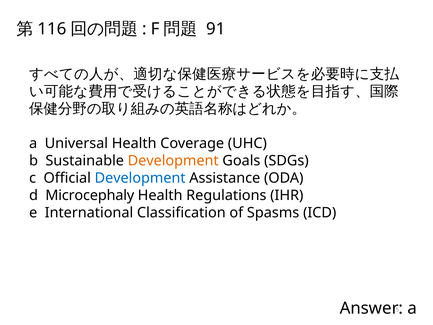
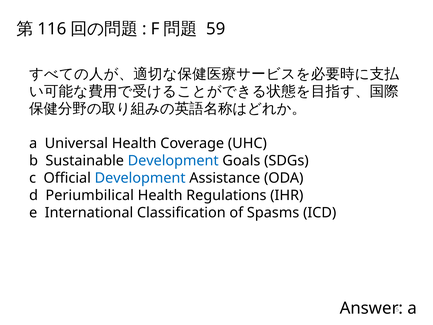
91: 91 -> 59
Development at (173, 160) colour: orange -> blue
Microcephaly: Microcephaly -> Periumbilical
